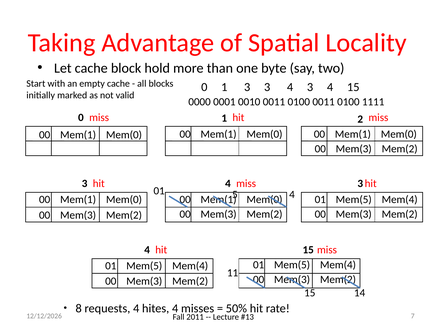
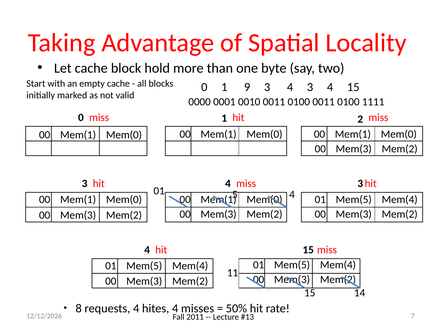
1 3: 3 -> 9
